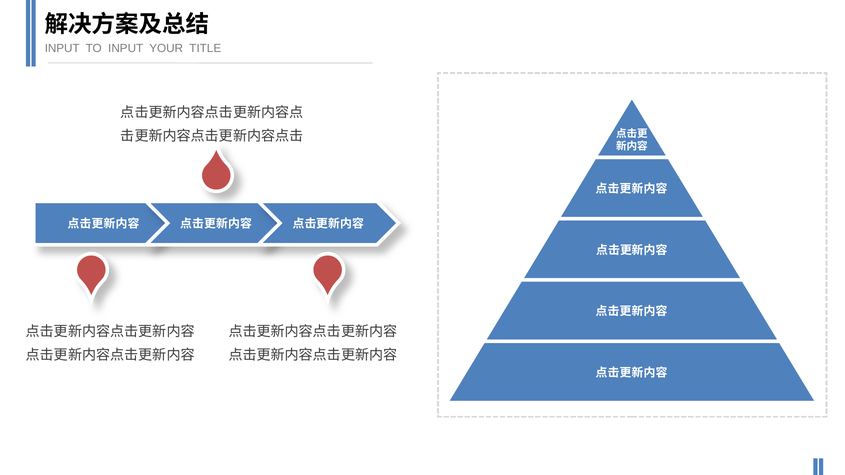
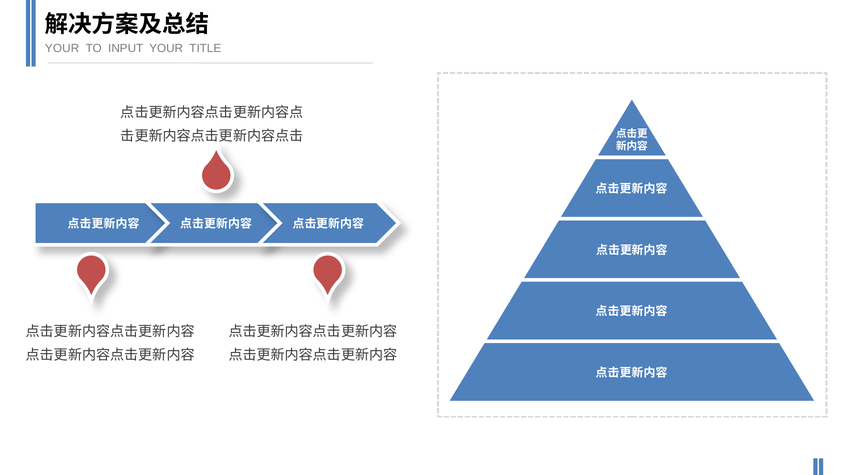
INPUT at (62, 48): INPUT -> YOUR
